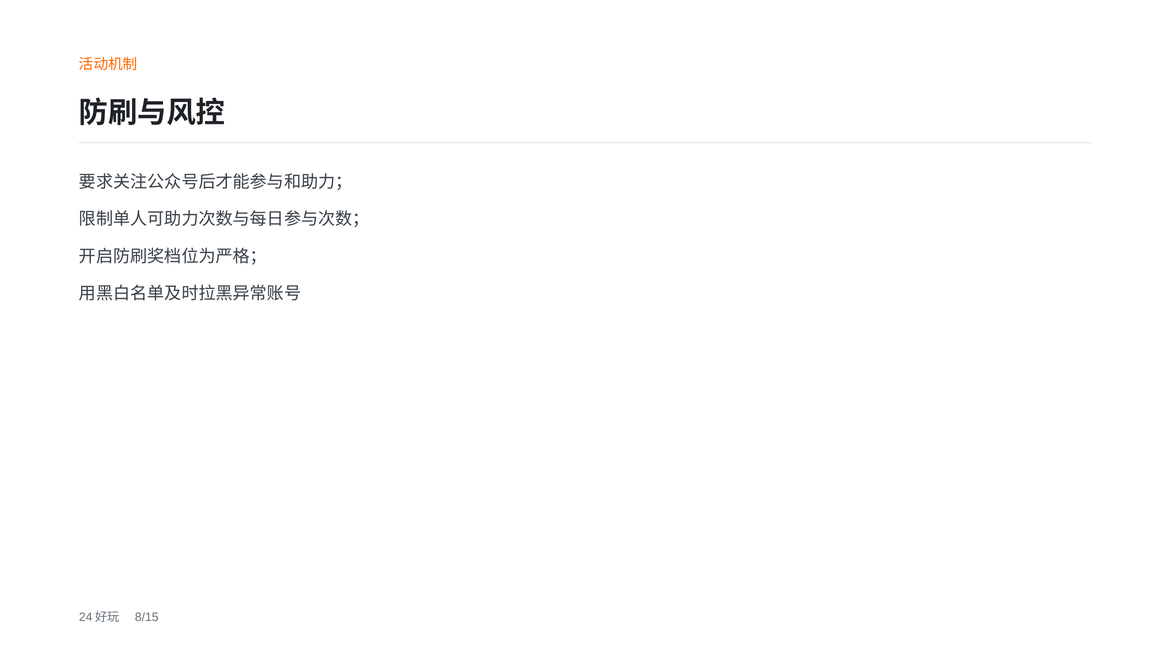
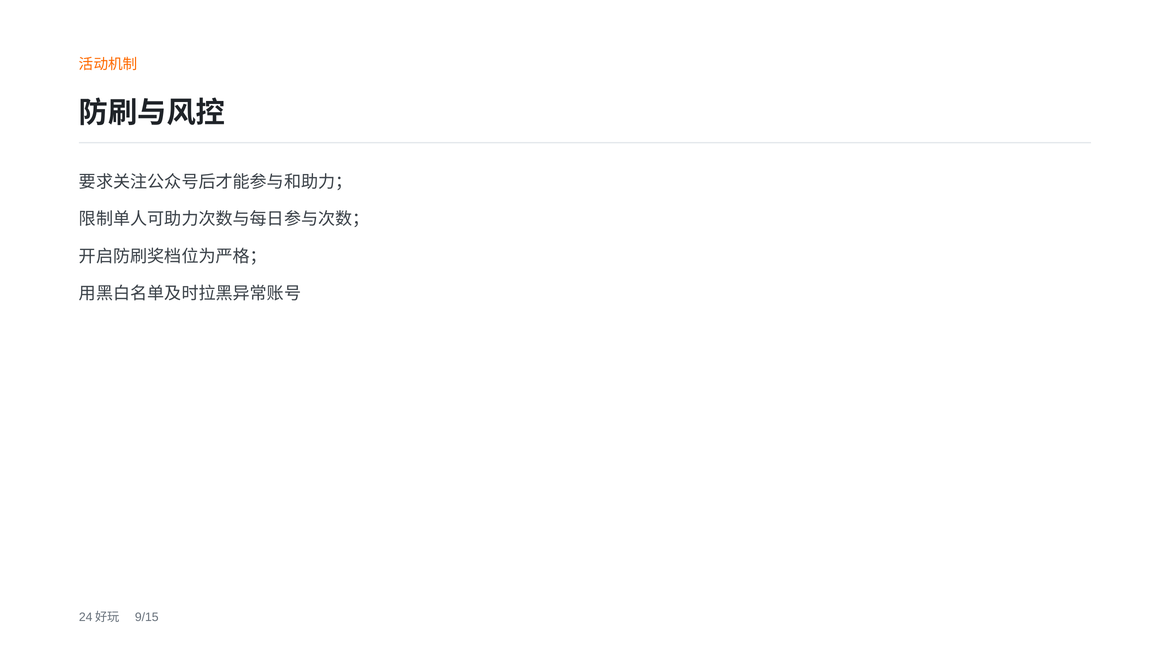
8/15: 8/15 -> 9/15
